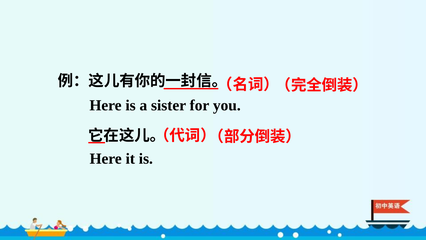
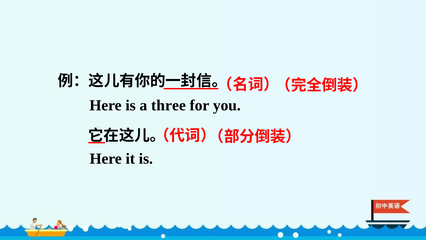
sister: sister -> three
